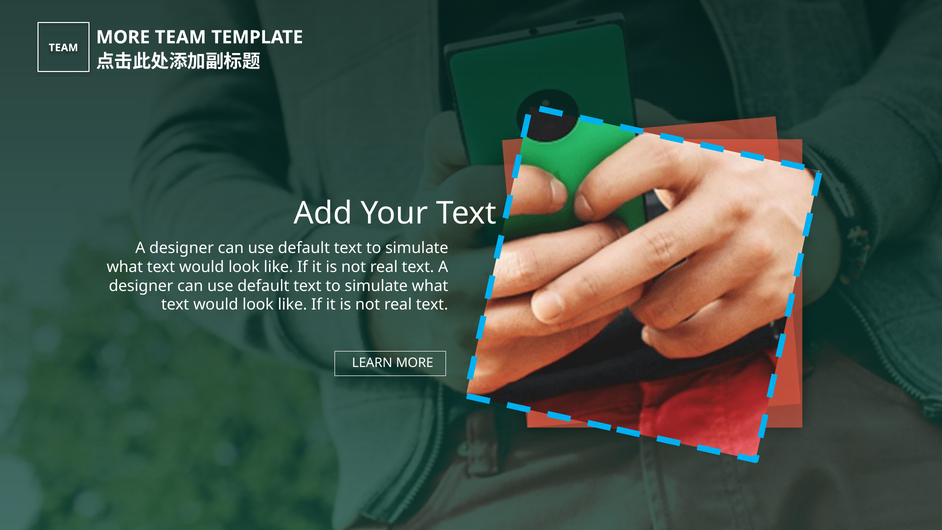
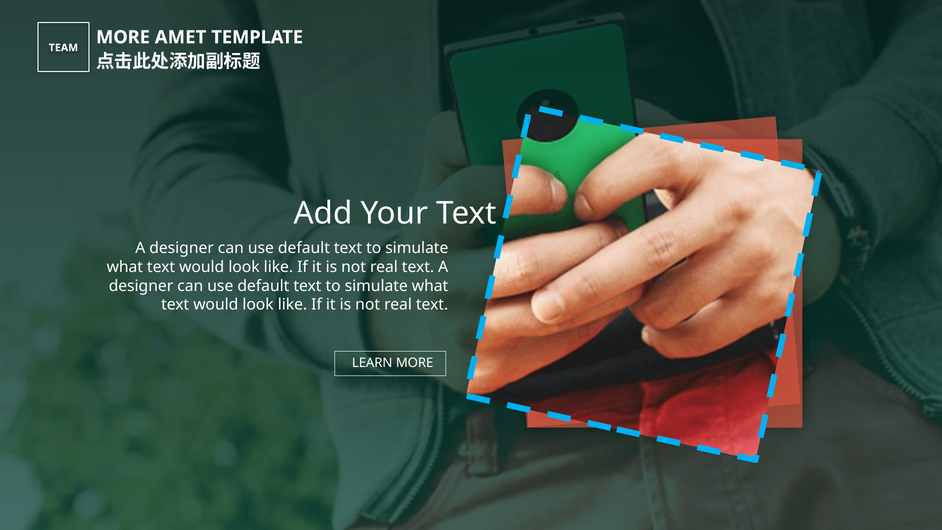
MORE TEAM: TEAM -> AMET
